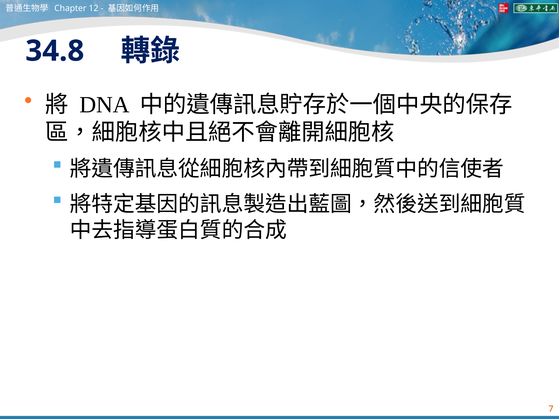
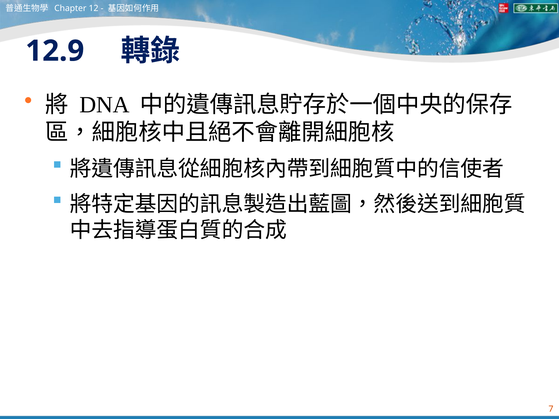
34.8: 34.8 -> 12.9
